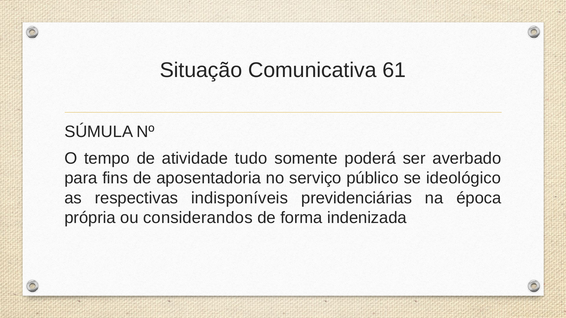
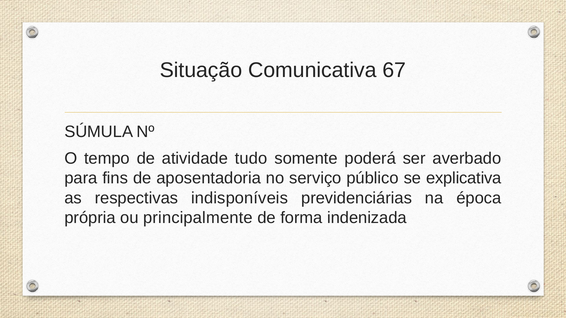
61: 61 -> 67
ideológico: ideológico -> explicativa
considerandos: considerandos -> principalmente
